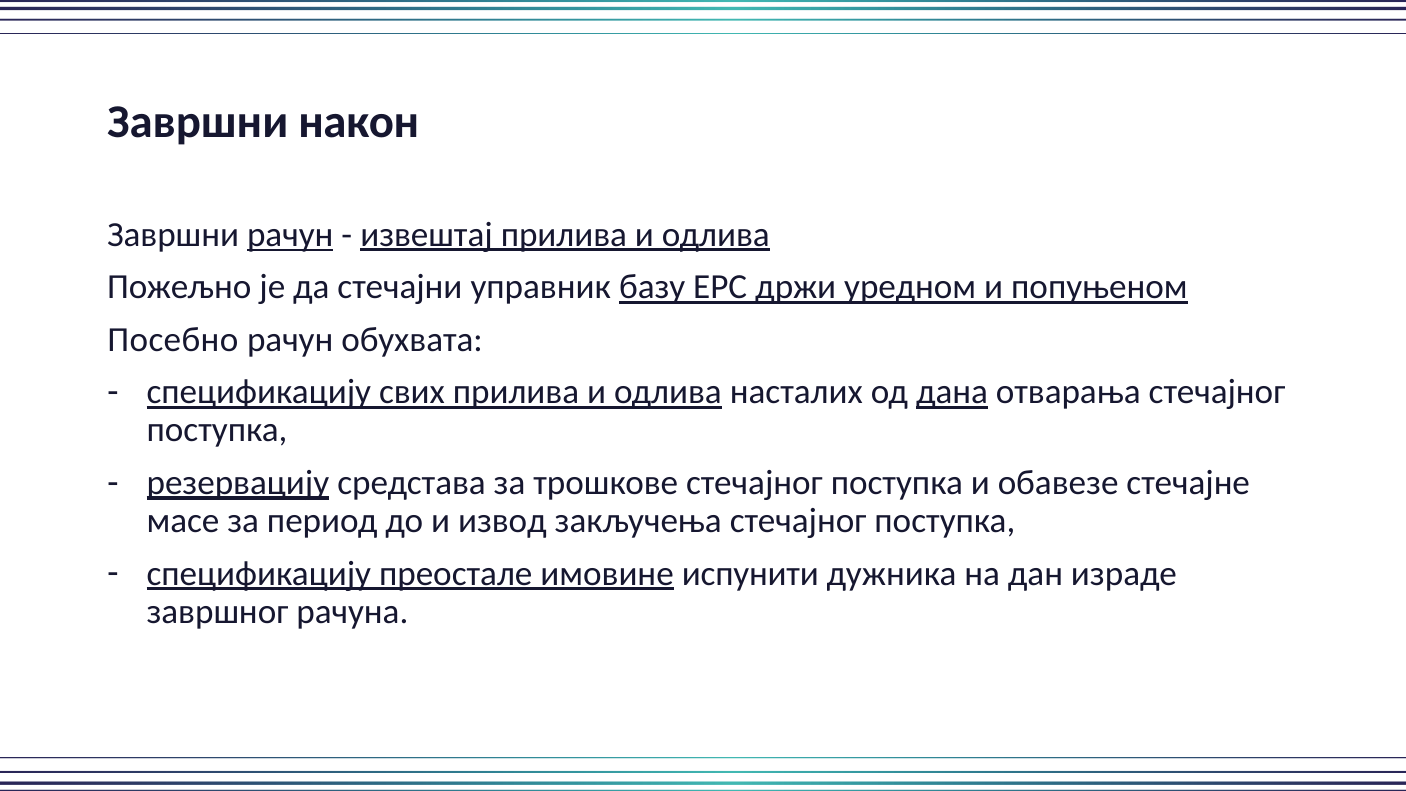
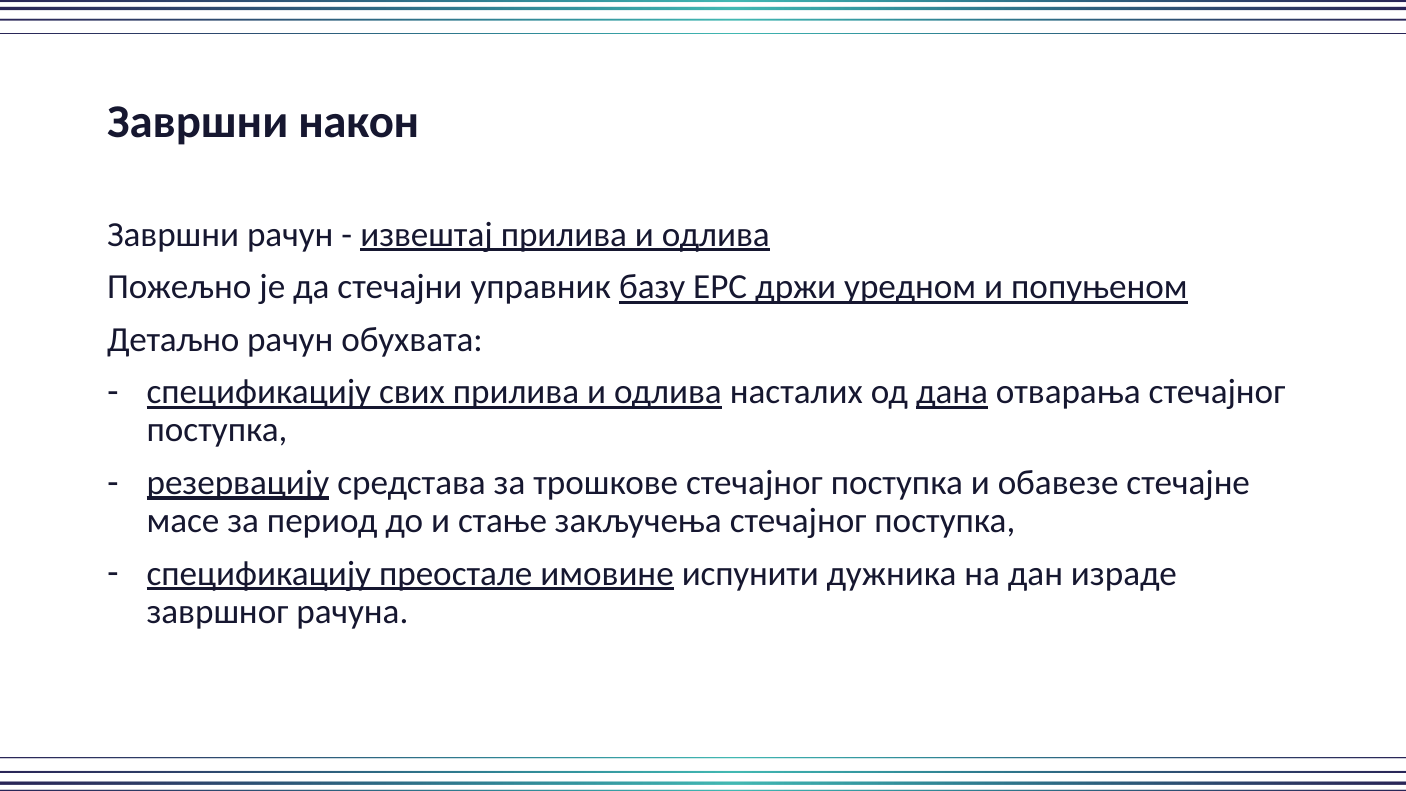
рачун at (290, 234) underline: present -> none
Посебно: Посебно -> Детаљно
извод: извод -> стање
